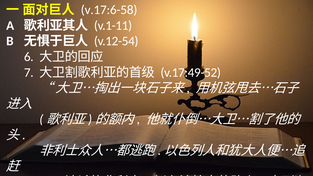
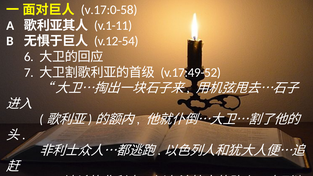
v.17:6-58: v.17:6-58 -> v.17:0-58
